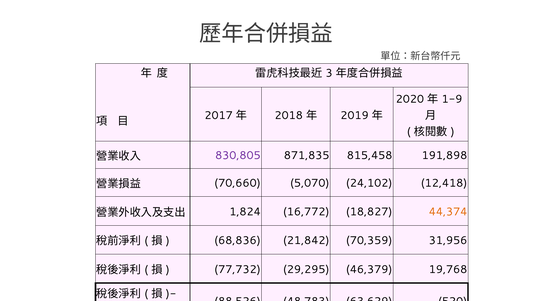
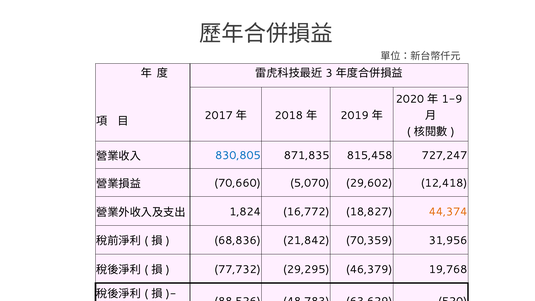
830,805 colour: purple -> blue
191,898: 191,898 -> 727,247
24,102: 24,102 -> 29,602
